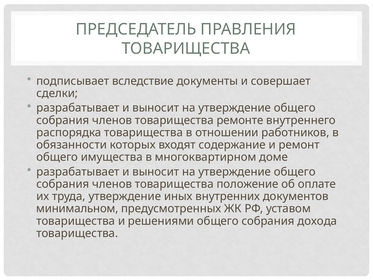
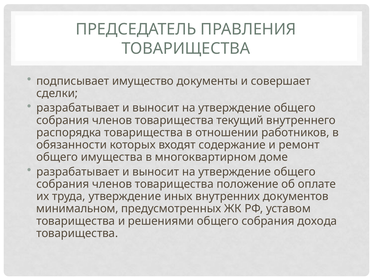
вследствие: вследствие -> имущество
ремонте: ремонте -> текущий
